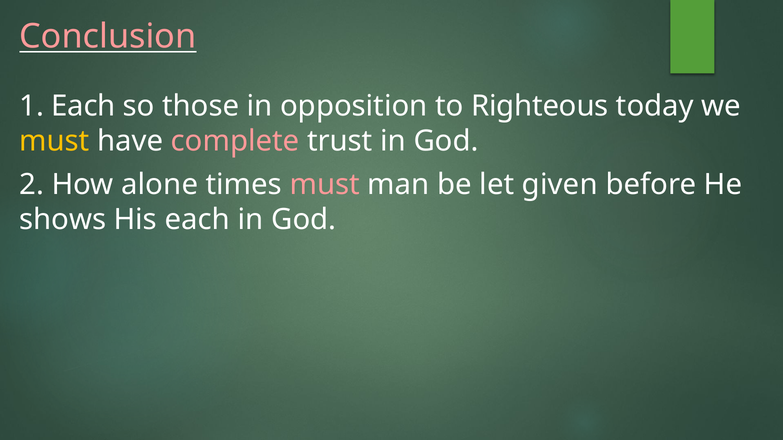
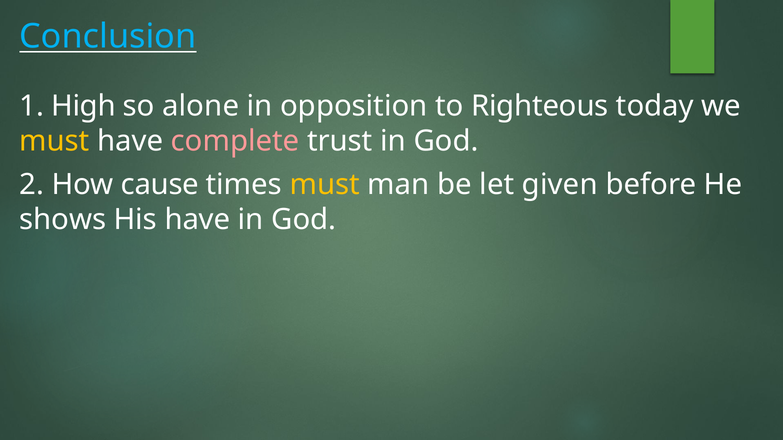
Conclusion colour: pink -> light blue
1 Each: Each -> High
those: those -> alone
alone: alone -> cause
must at (325, 185) colour: pink -> yellow
His each: each -> have
